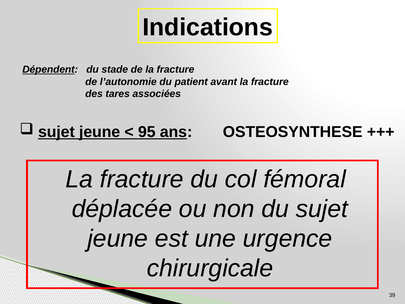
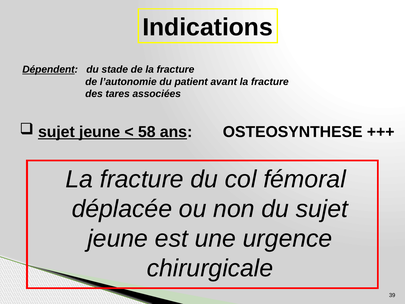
95: 95 -> 58
